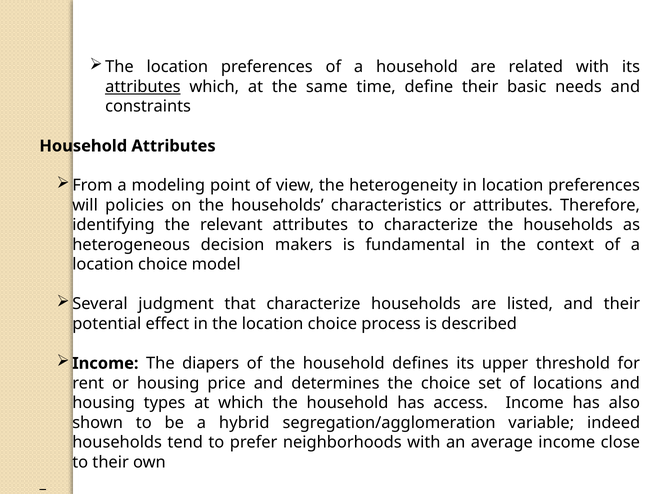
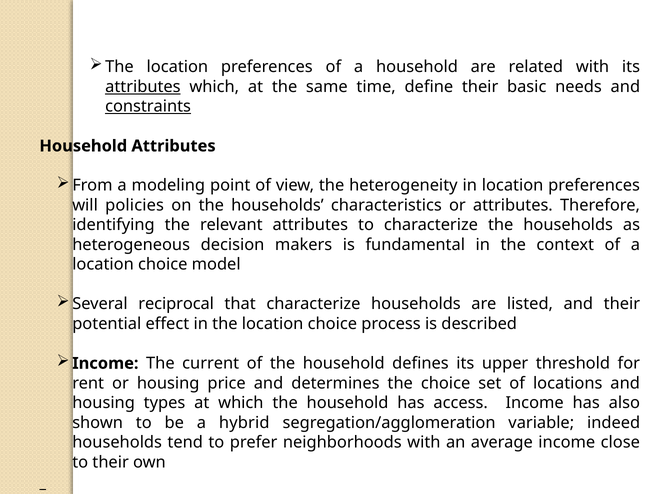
constraints underline: none -> present
judgment: judgment -> reciprocal
diapers: diapers -> current
